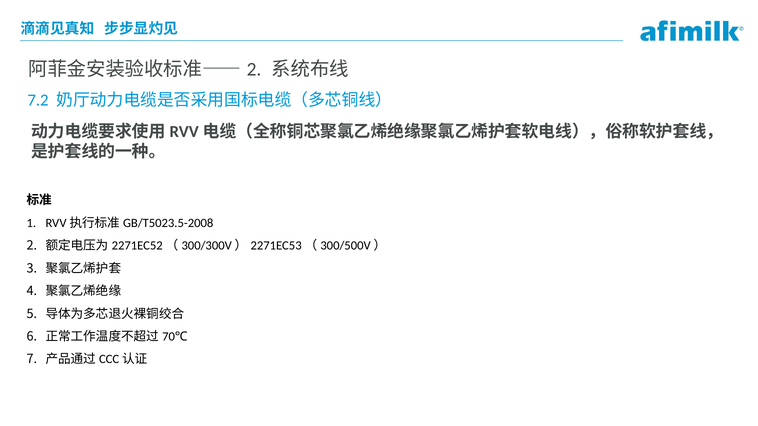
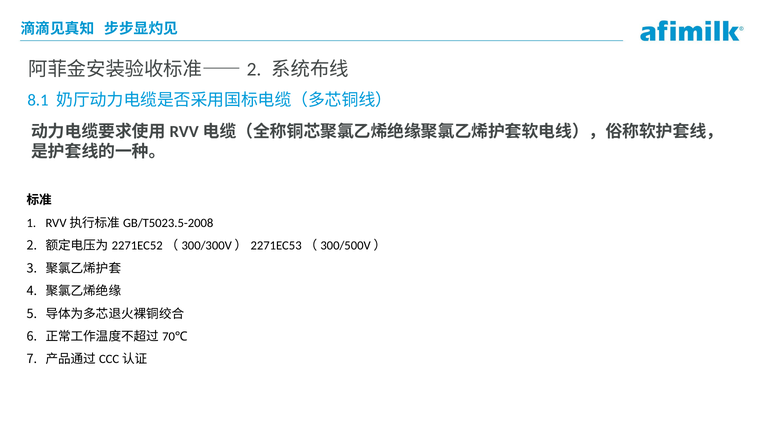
7.2: 7.2 -> 8.1
